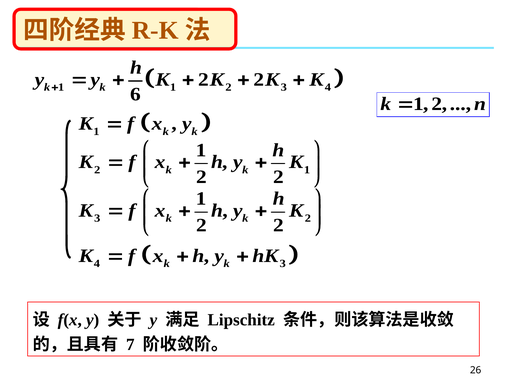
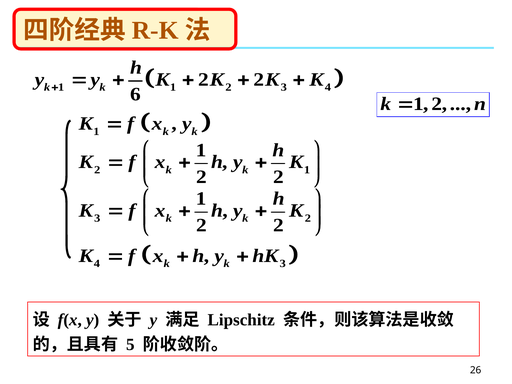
7: 7 -> 5
